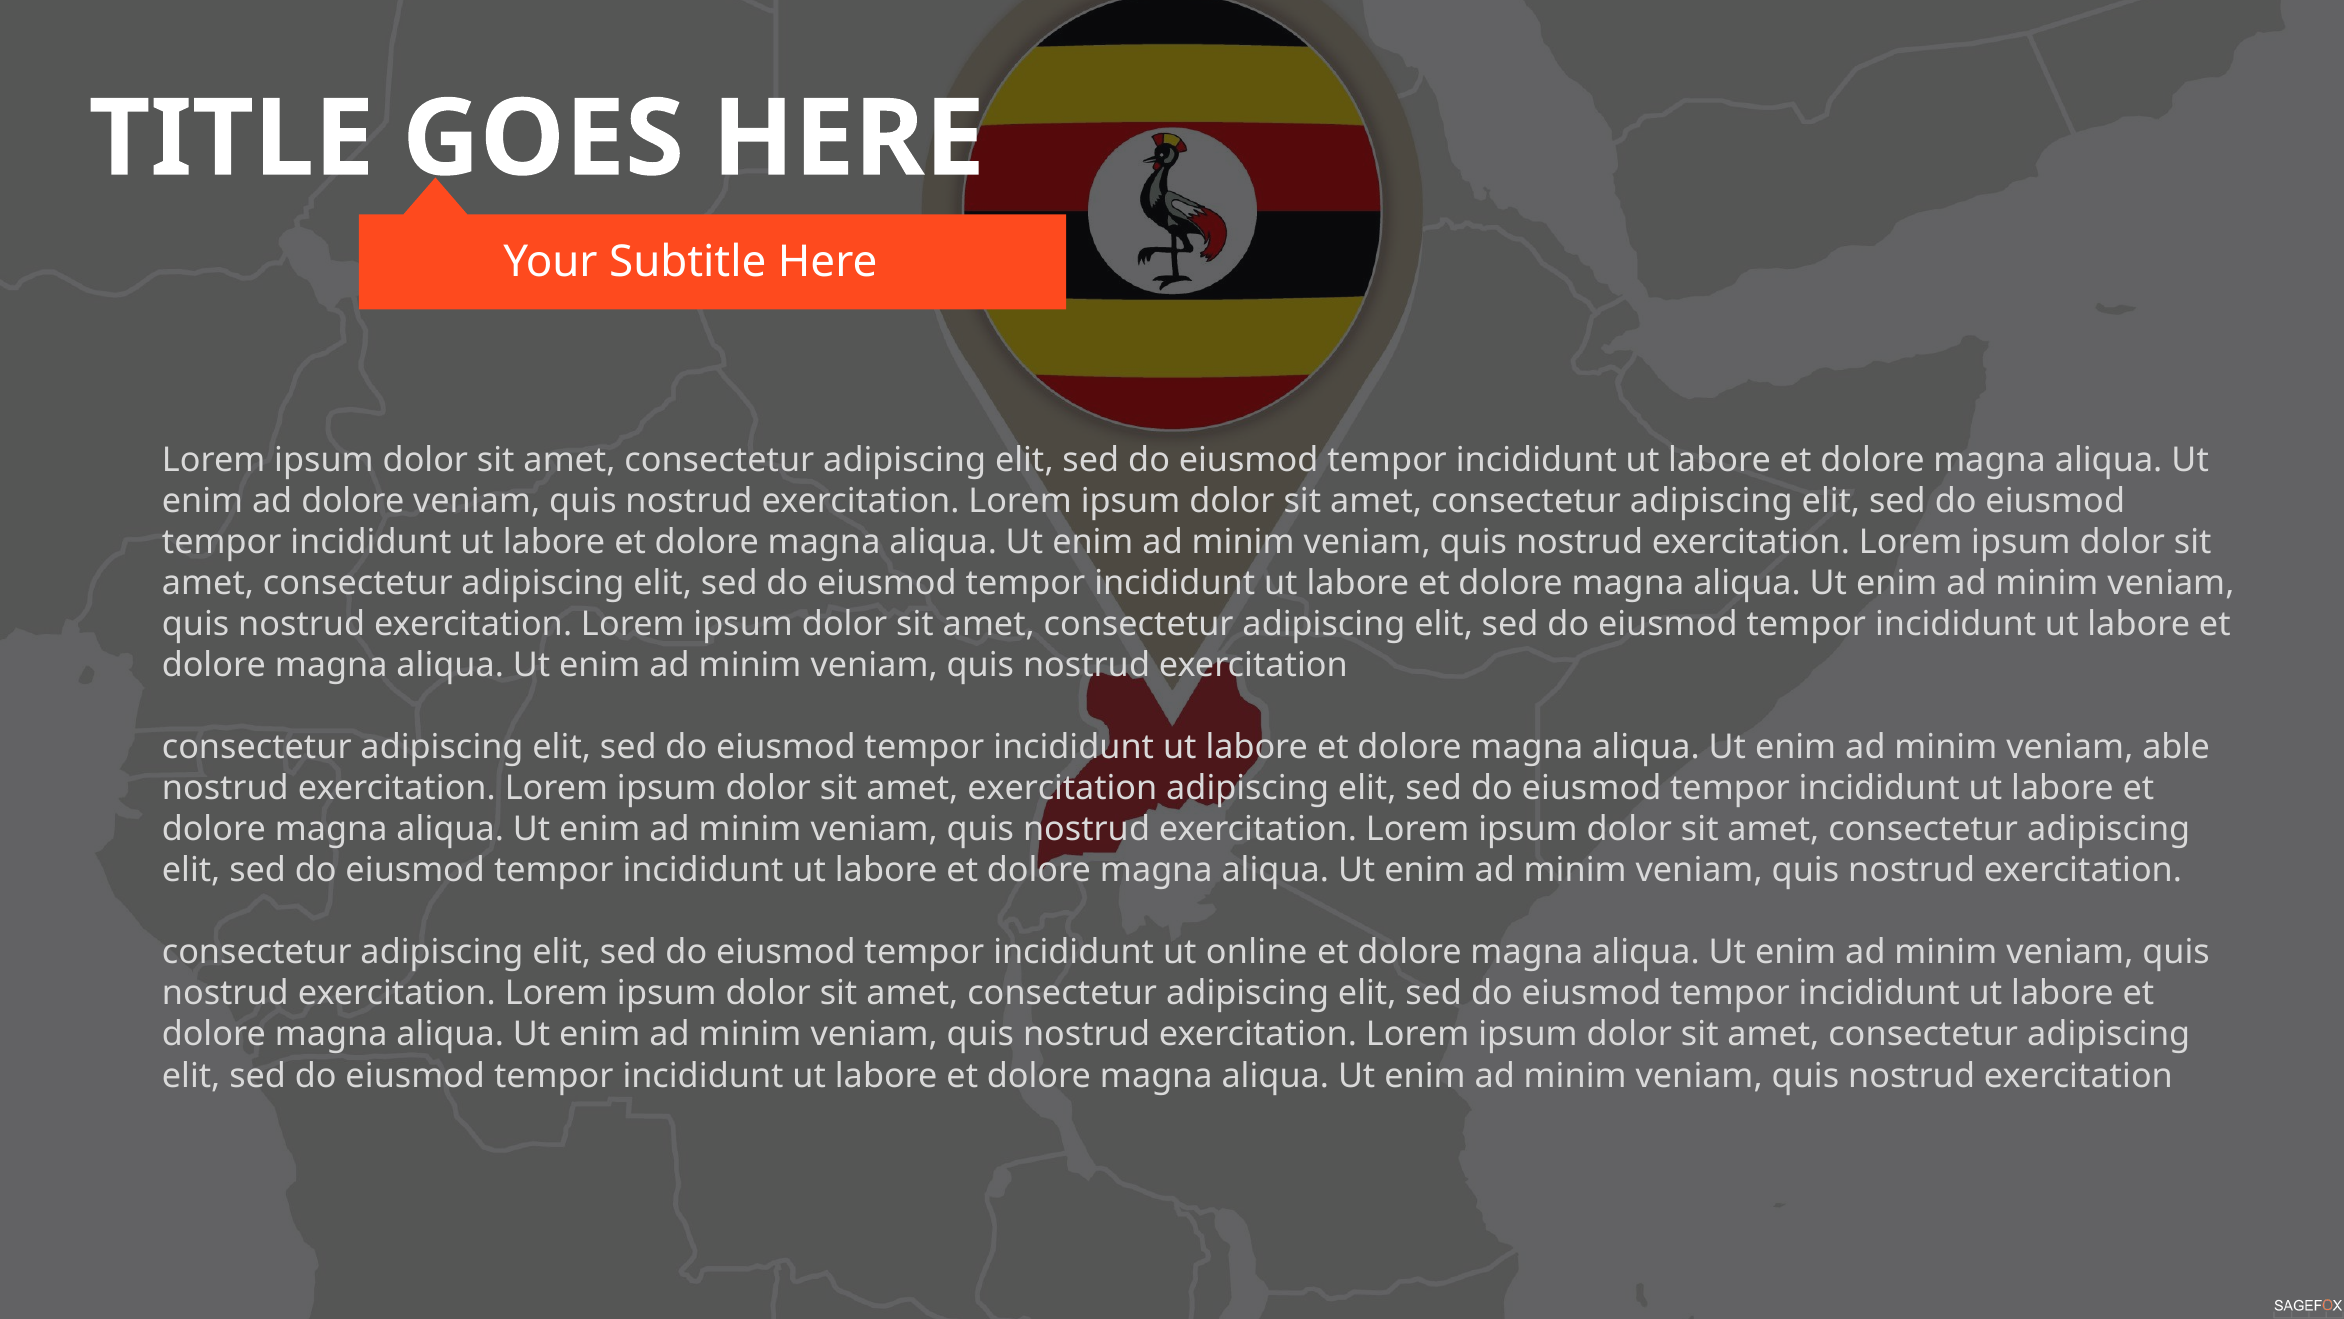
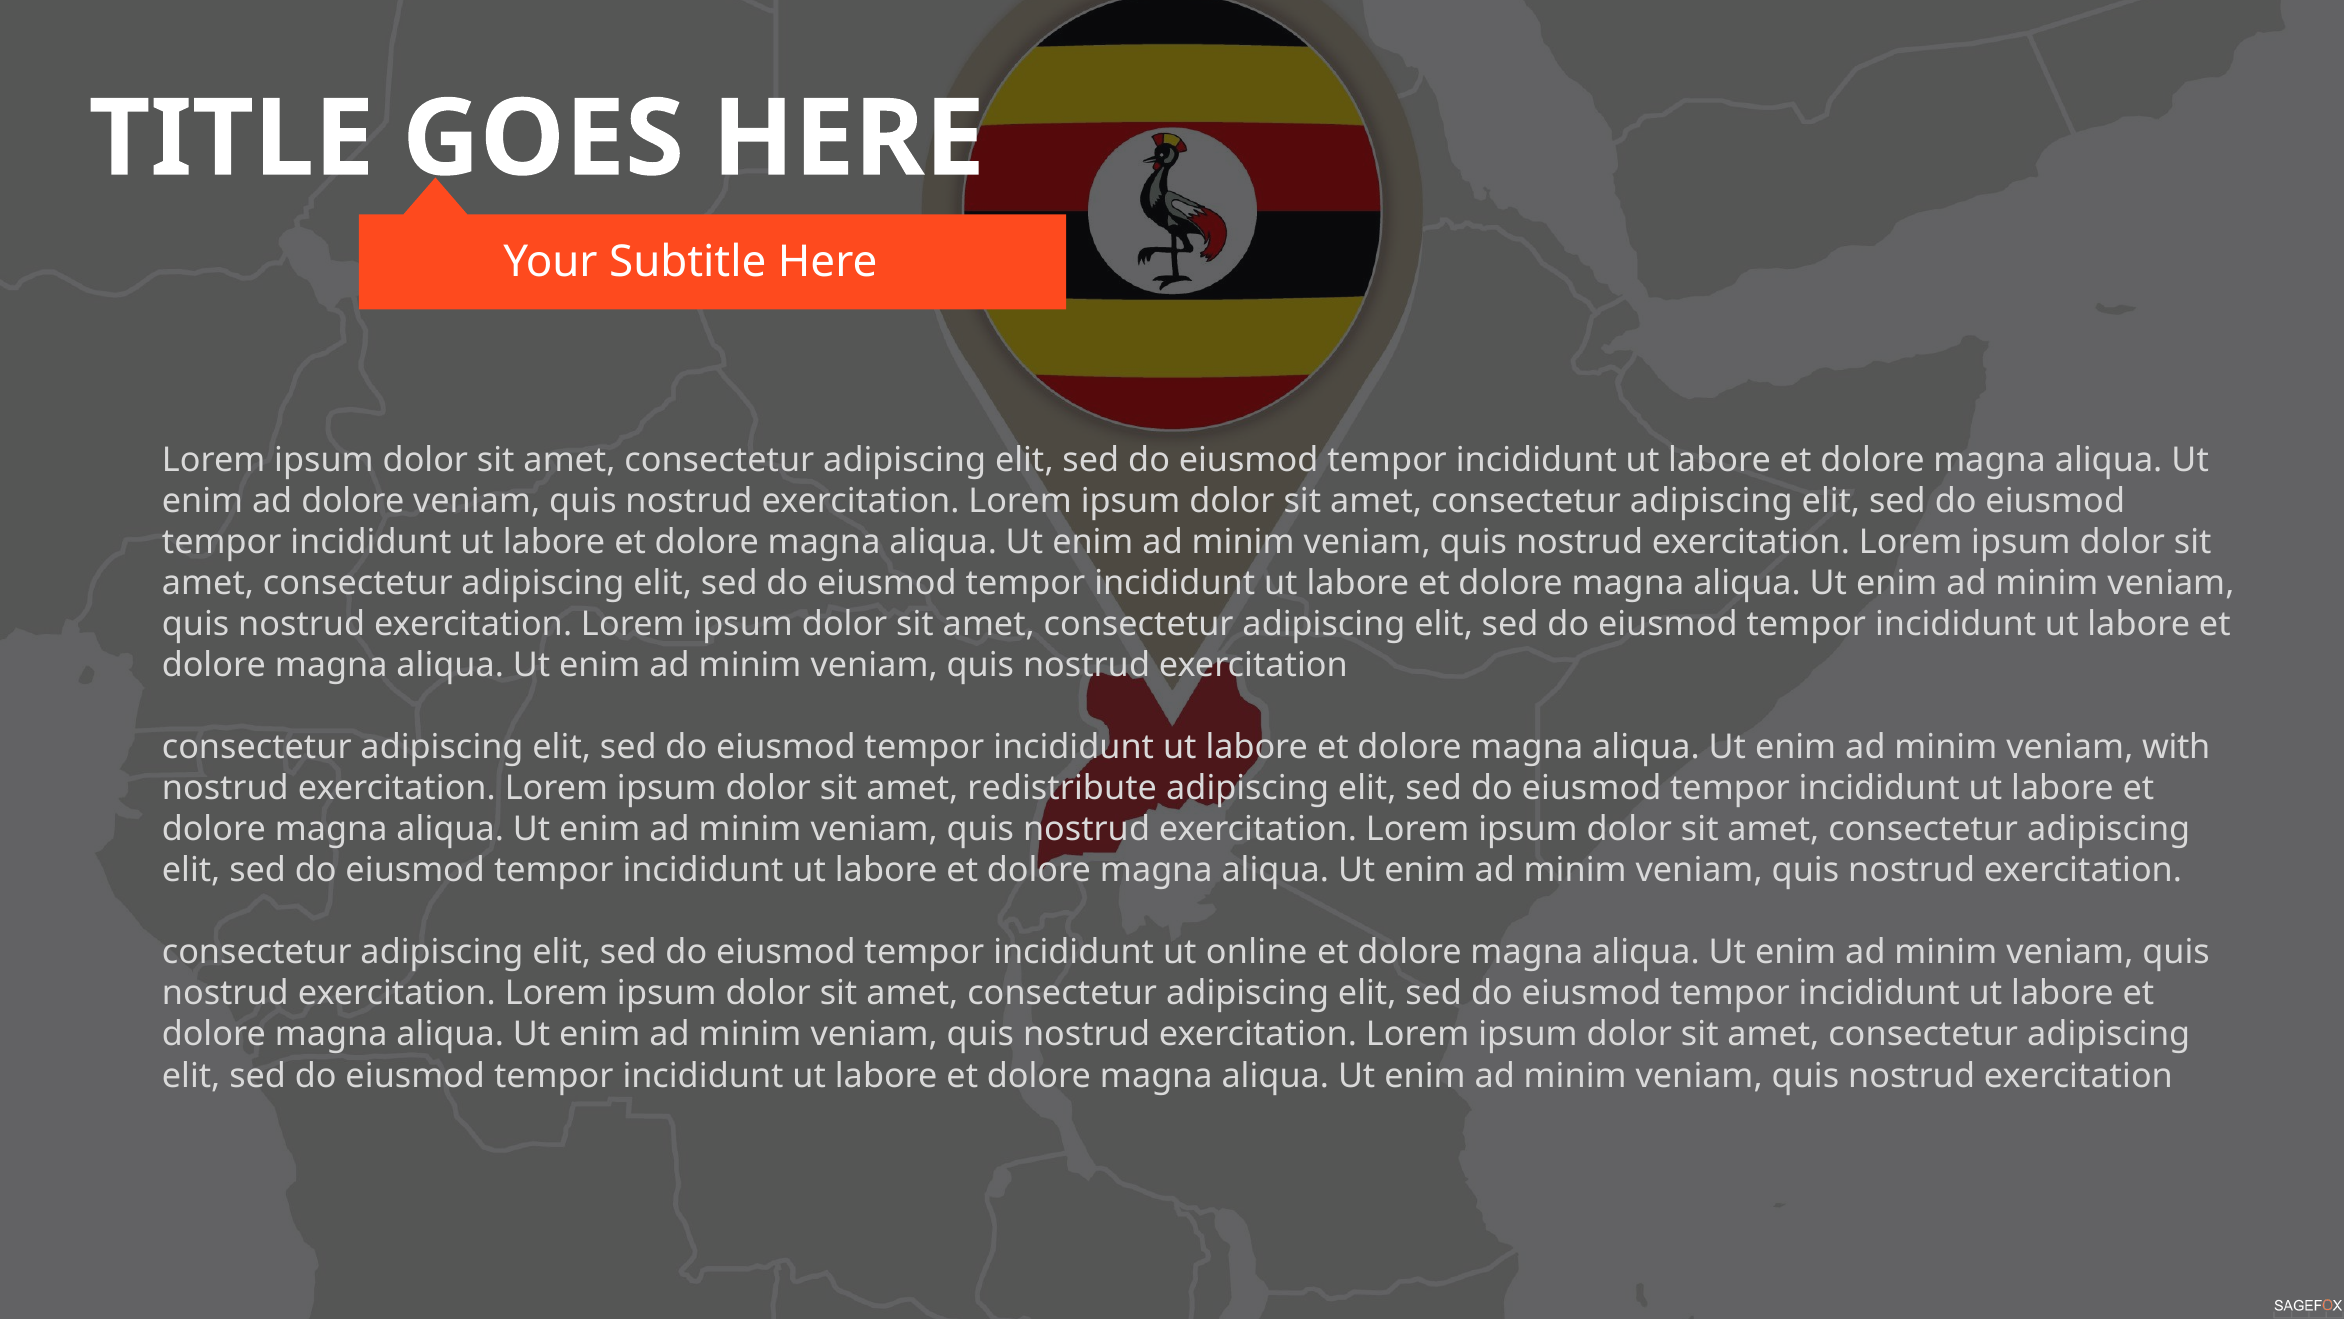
able: able -> with
amet exercitation: exercitation -> redistribute
